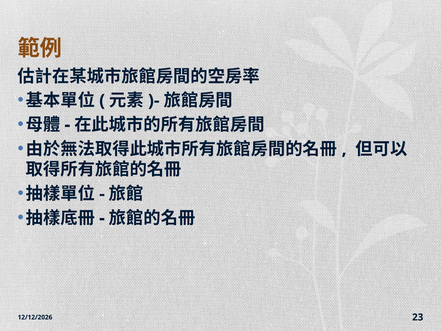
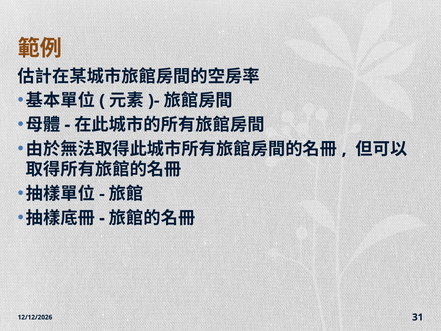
23: 23 -> 31
